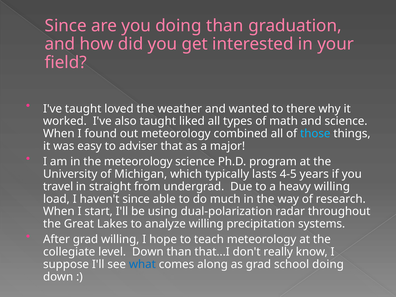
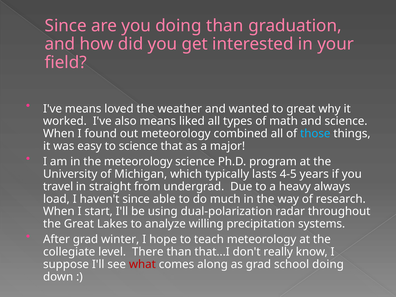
I've taught: taught -> means
to there: there -> great
also taught: taught -> means
to adviser: adviser -> science
heavy willing: willing -> always
grad willing: willing -> winter
level Down: Down -> There
what colour: blue -> red
